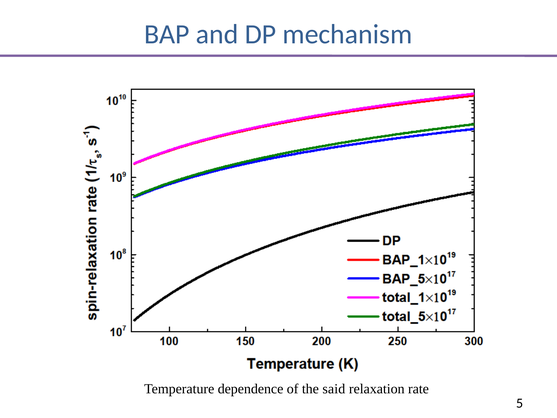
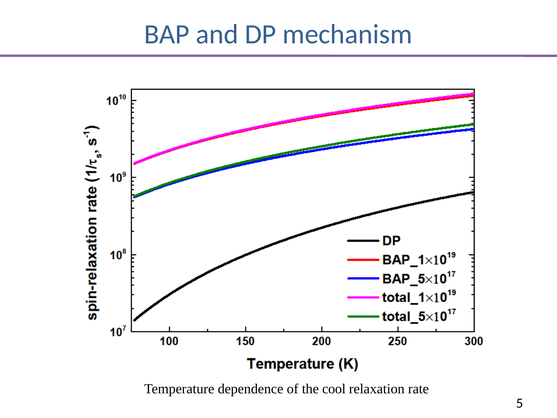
said: said -> cool
